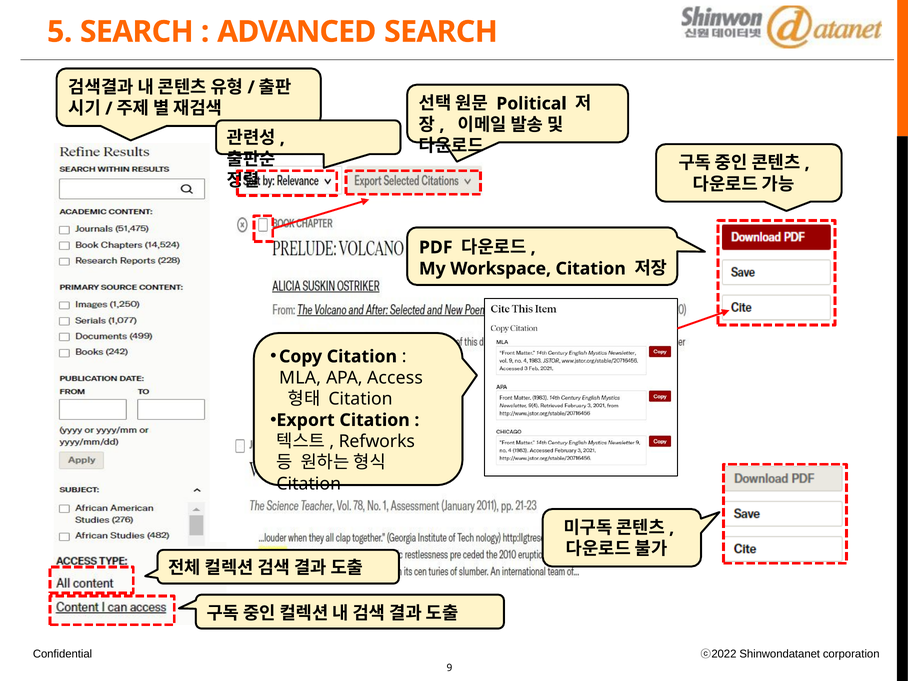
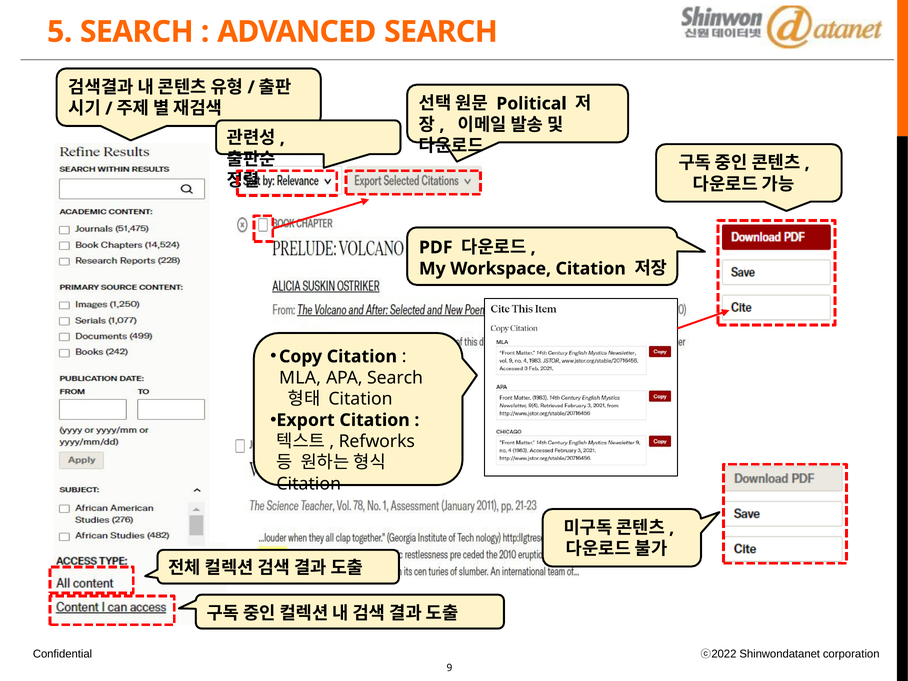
APA Access: Access -> Search
